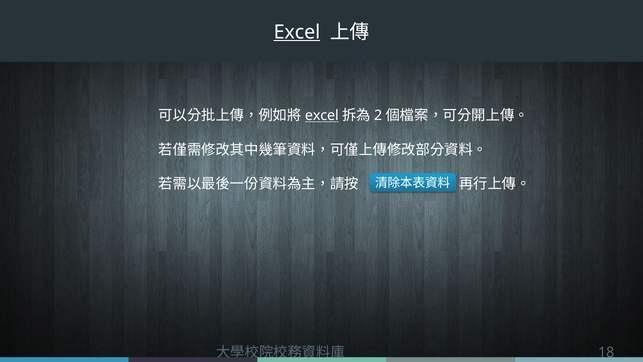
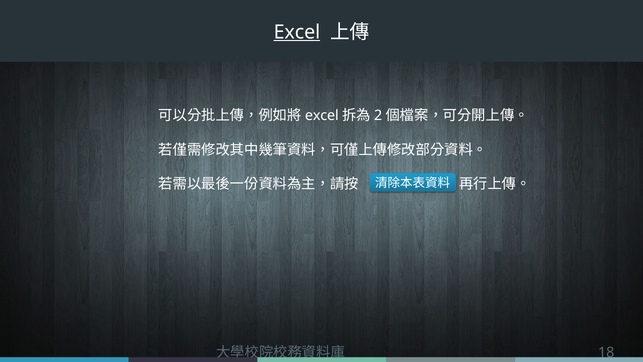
excel at (322, 115) underline: present -> none
